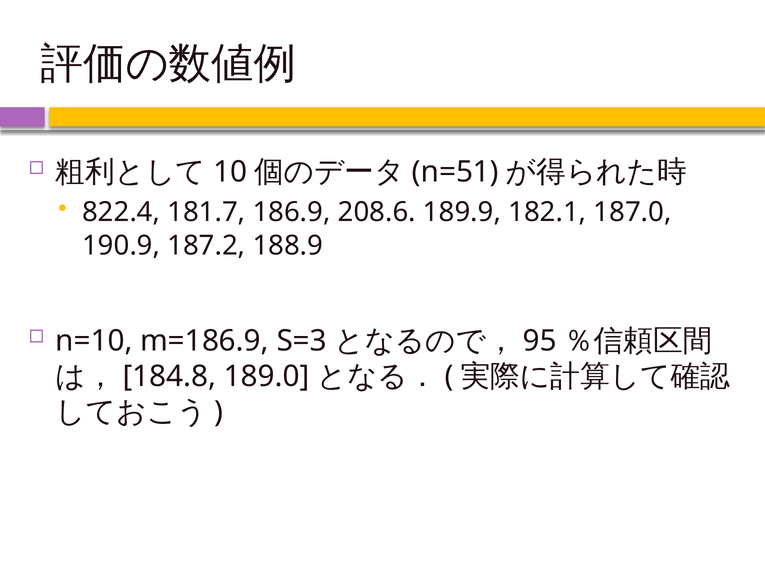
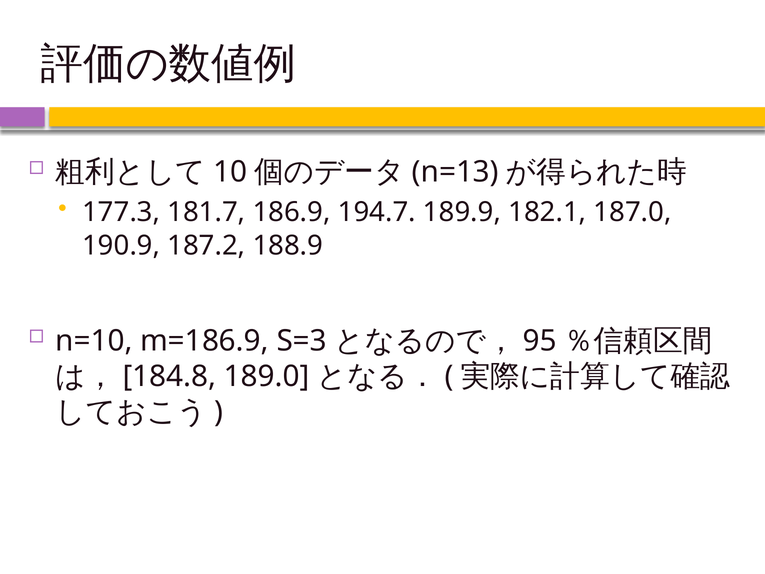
n=51: n=51 -> n=13
822.4: 822.4 -> 177.3
208.6: 208.6 -> 194.7
